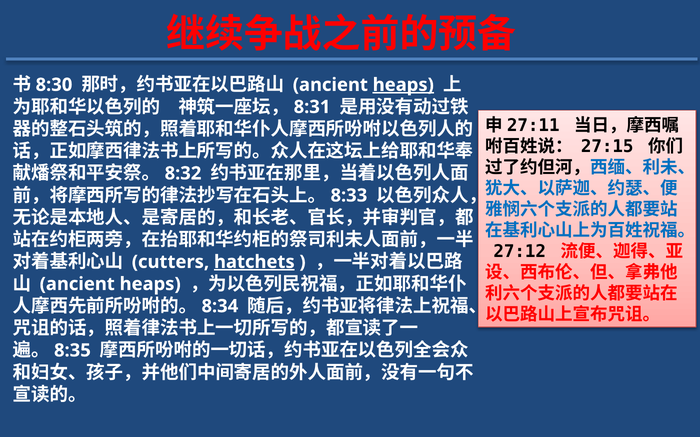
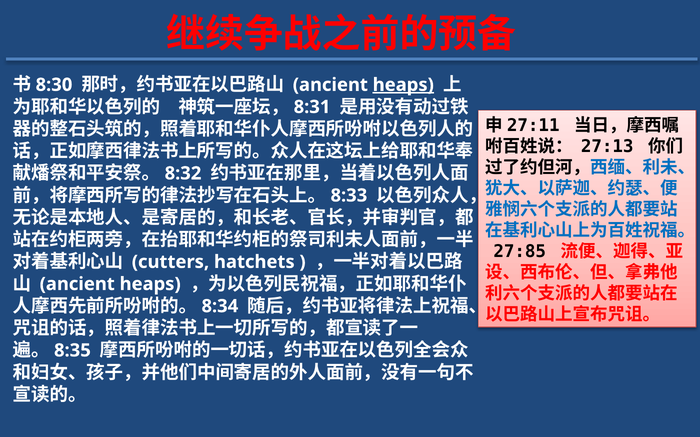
27:15: 27:15 -> 27:13
27:12: 27:12 -> 27:85
hatchets underline: present -> none
